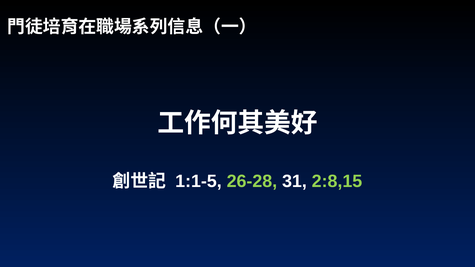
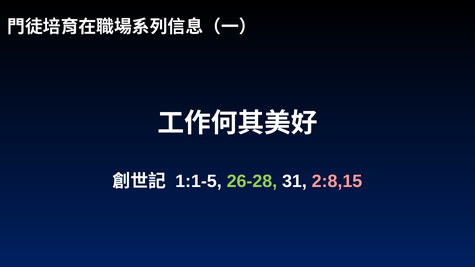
2:8,15 colour: light green -> pink
